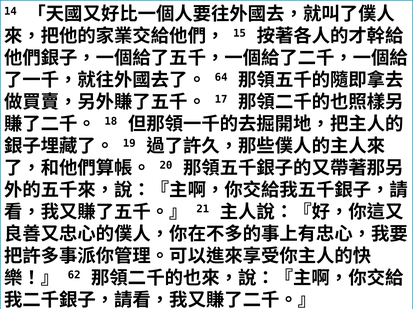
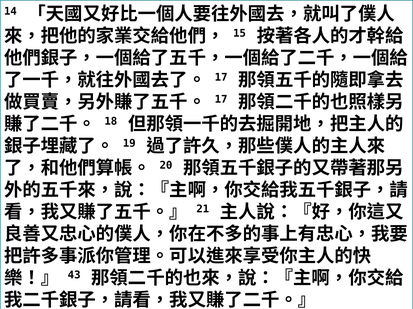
64 at (221, 77): 64 -> 17
62: 62 -> 43
